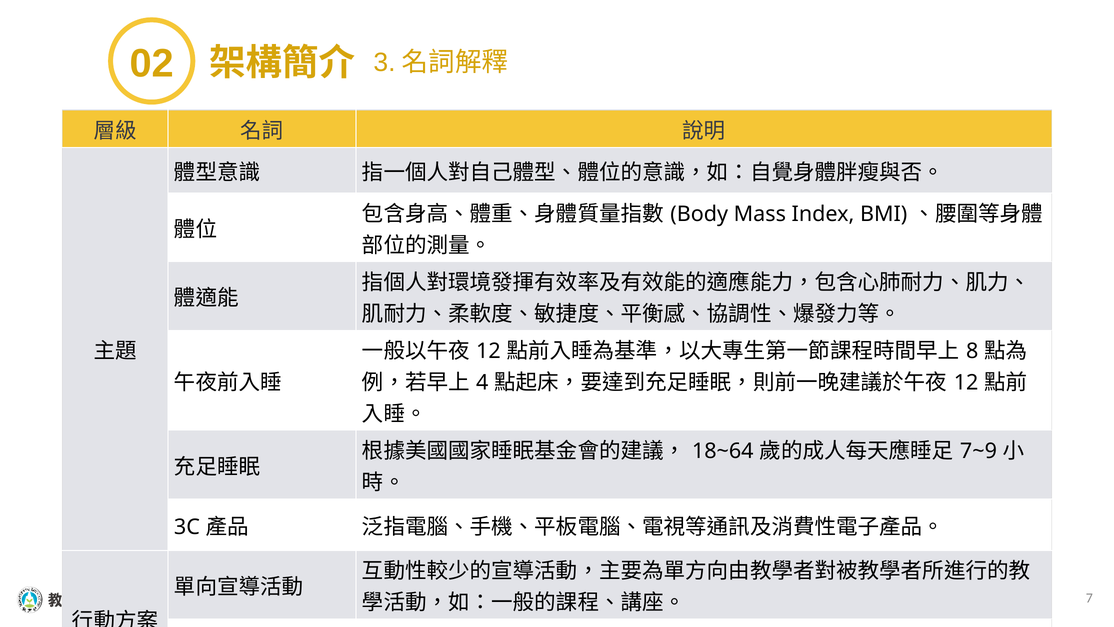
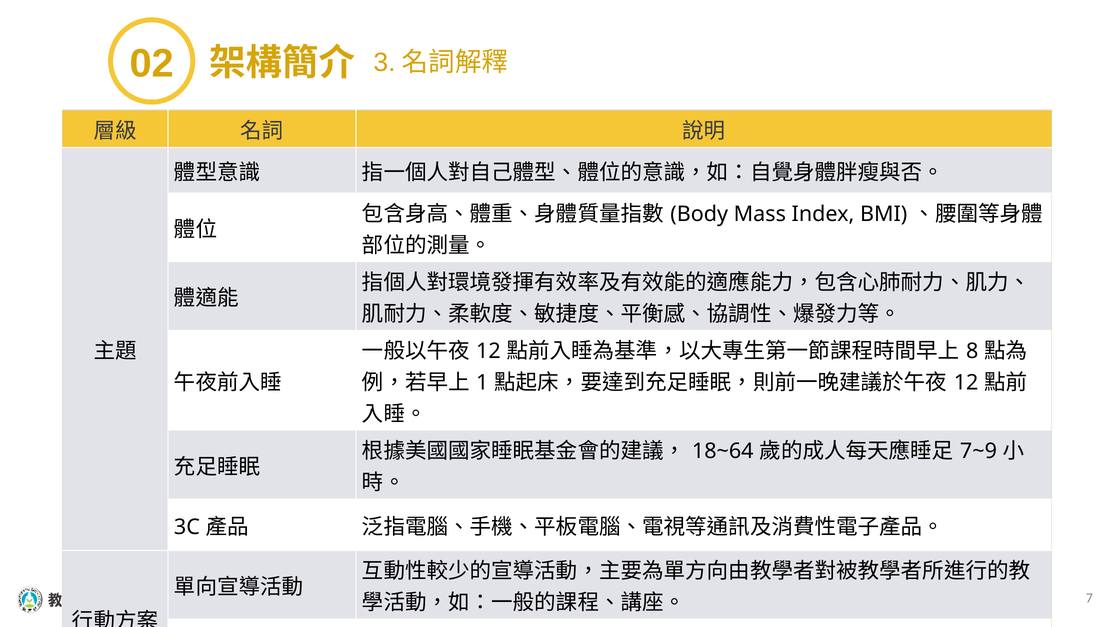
4: 4 -> 1
